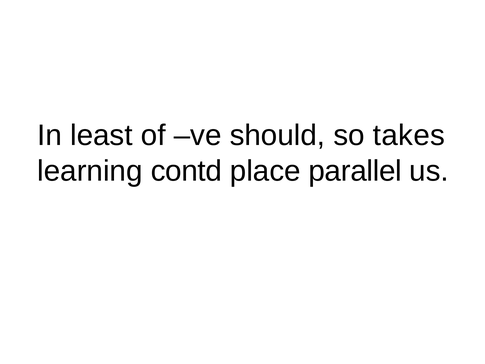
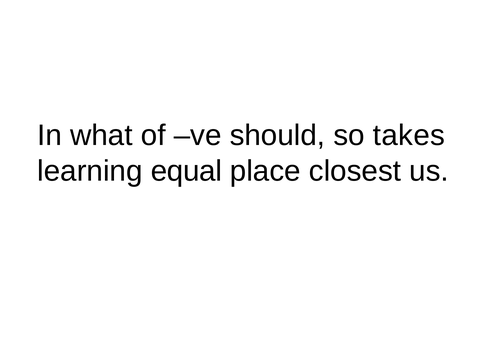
least: least -> what
contd: contd -> equal
parallel: parallel -> closest
